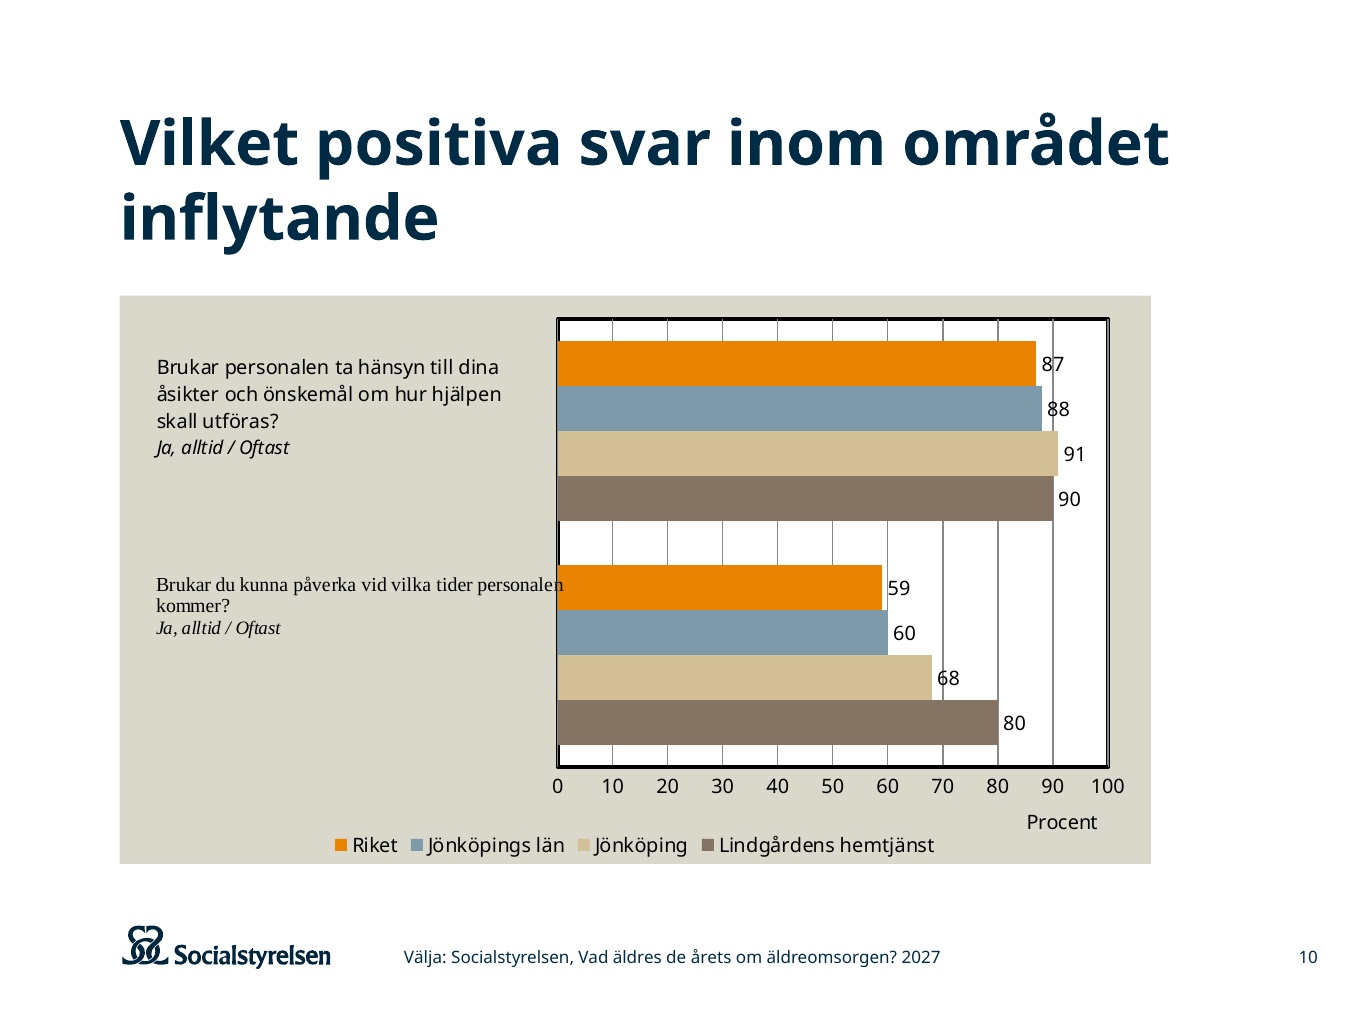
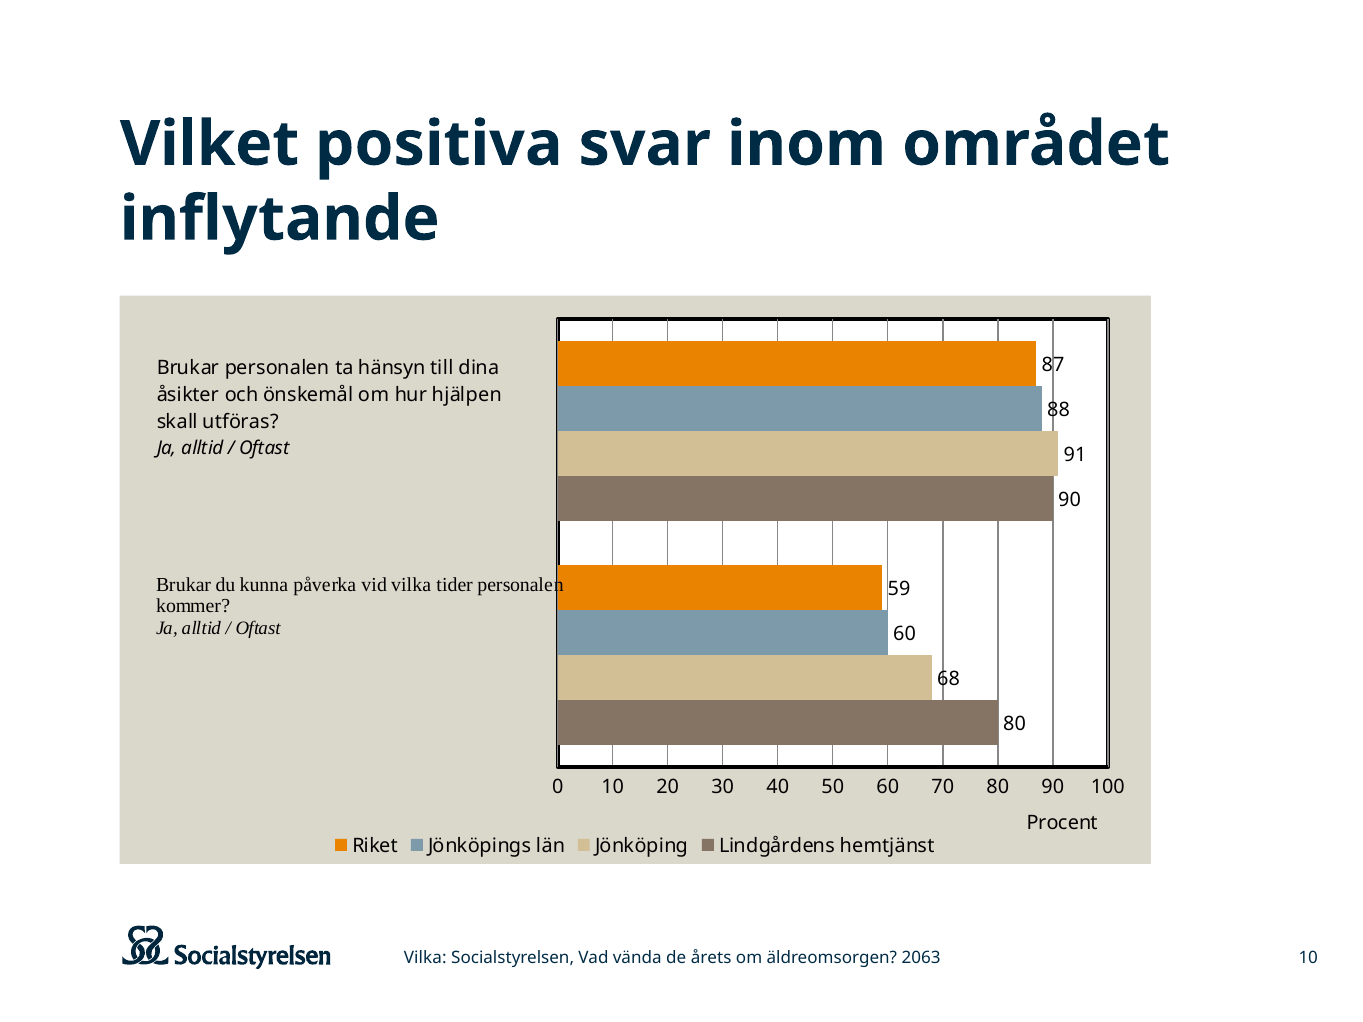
Välja at (425, 958): Välja -> Vilka
äldres: äldres -> vända
2027: 2027 -> 2063
